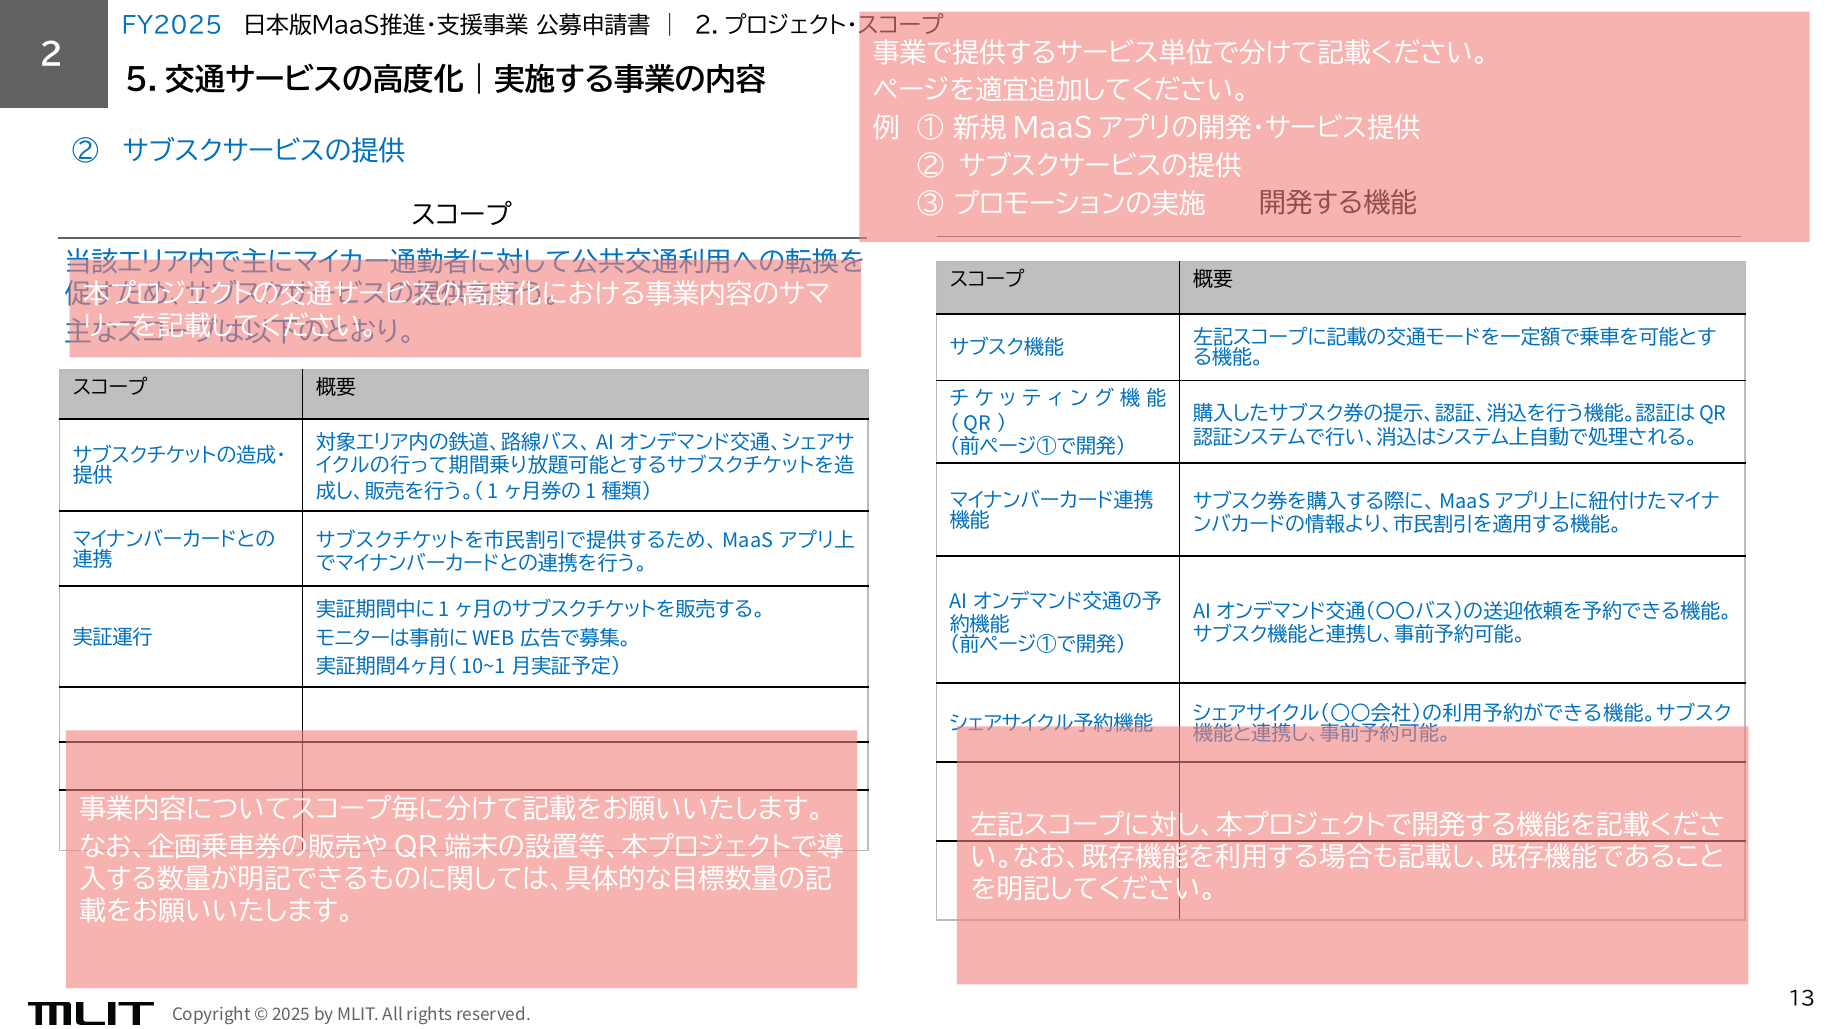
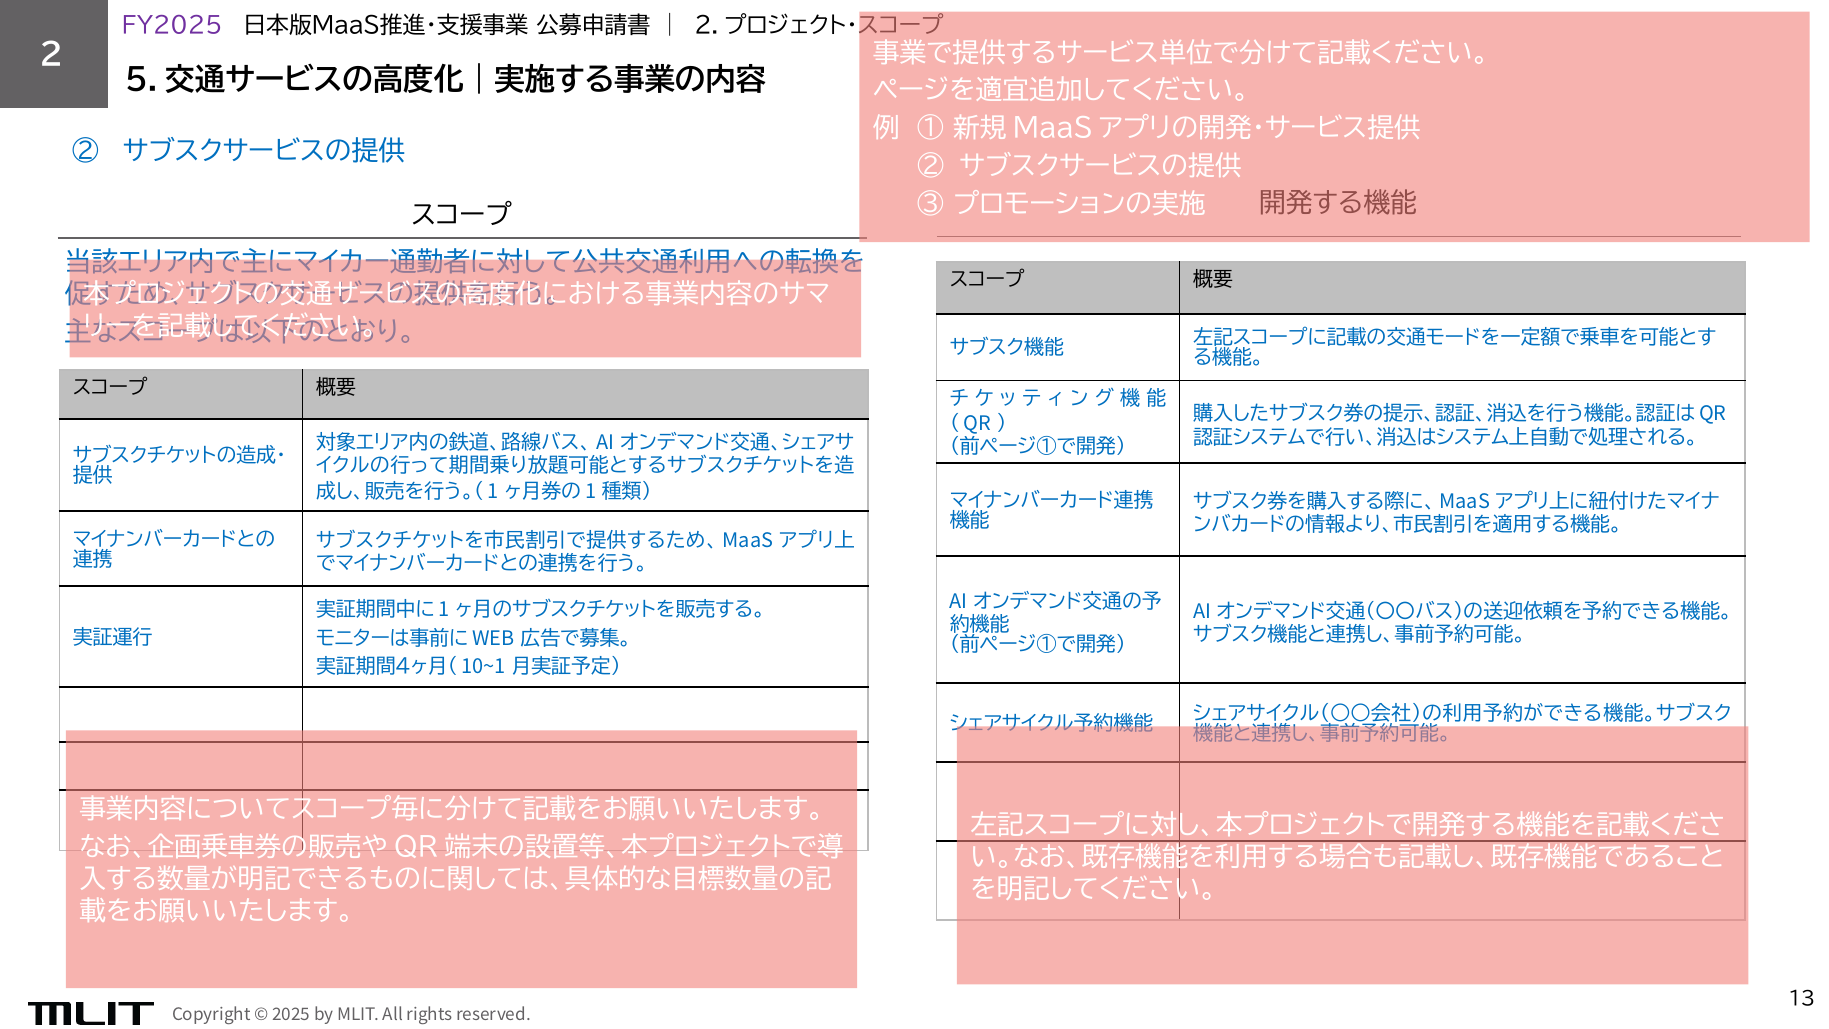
FY2025 colour: blue -> purple
